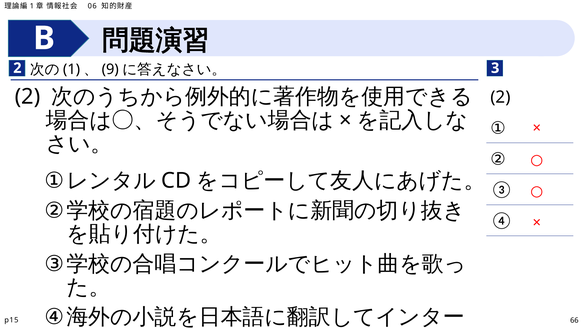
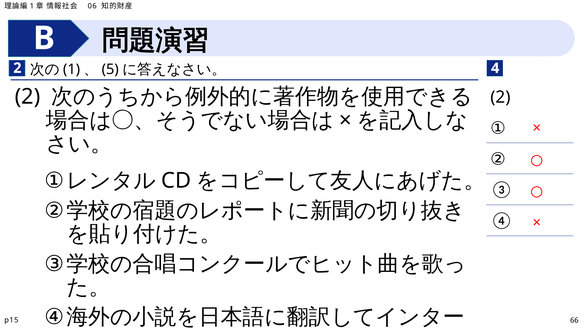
9: 9 -> 5
3: 3 -> 4
